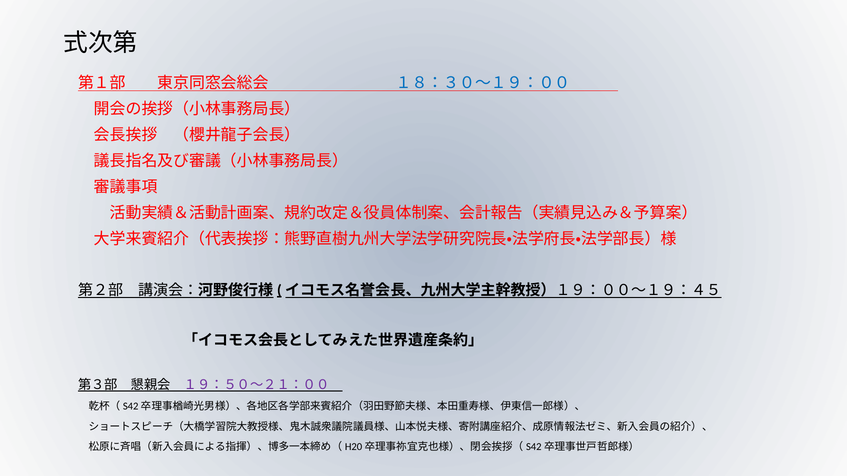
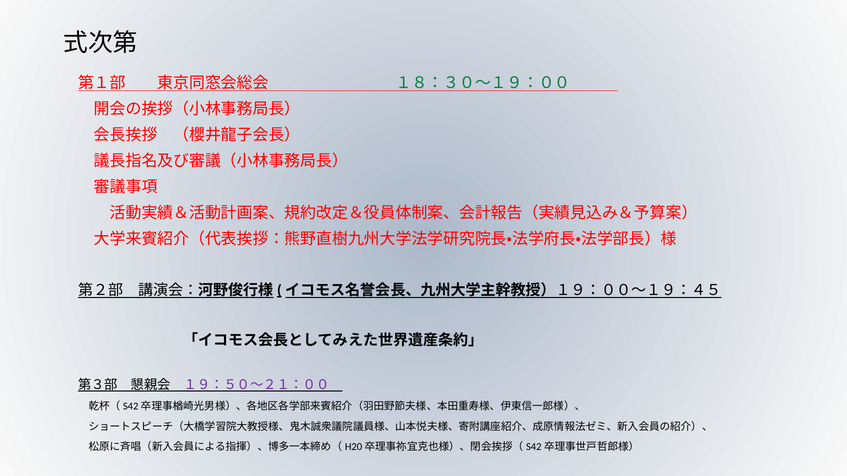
１８：３０～１９：００ colour: blue -> green
